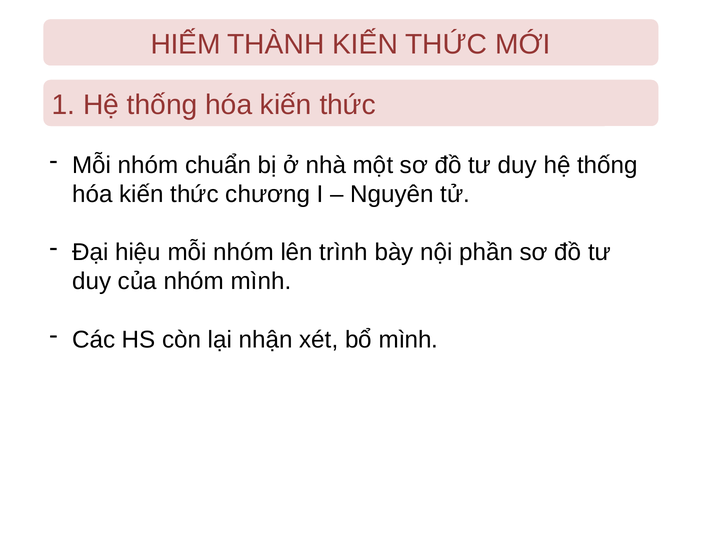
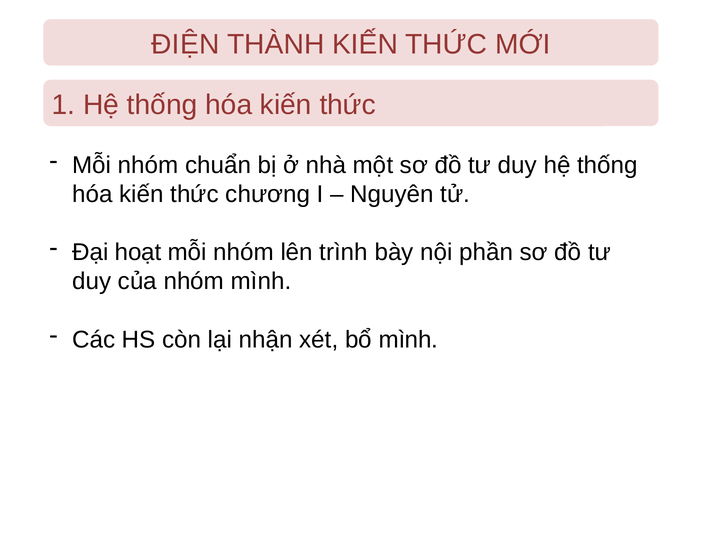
HIẾM: HIẾM -> ĐIỆN
hiệu: hiệu -> hoạt
